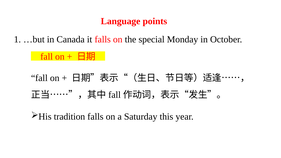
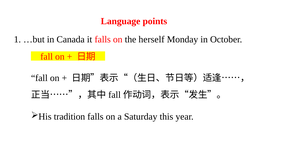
special: special -> herself
